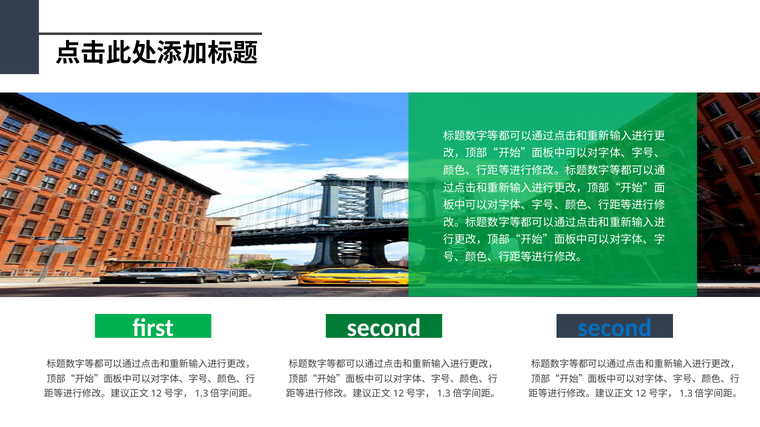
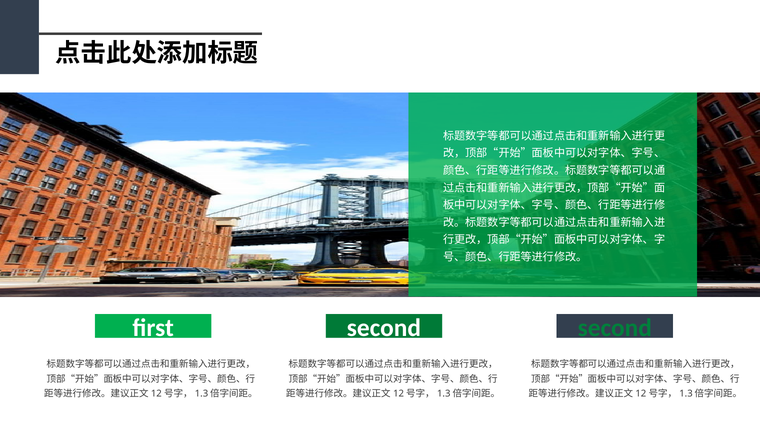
second at (615, 328) colour: blue -> green
